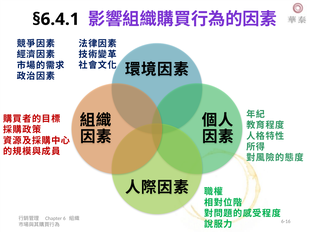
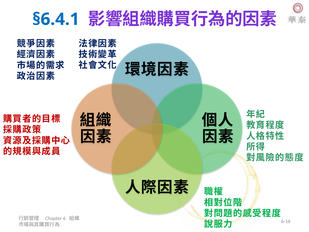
§6.4.1 colour: black -> blue
